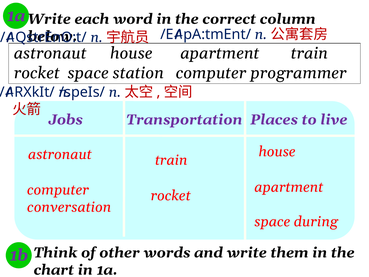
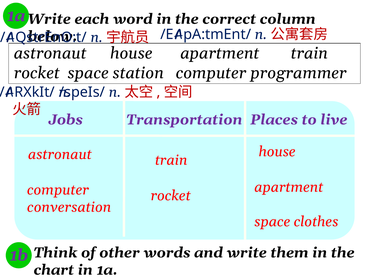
during: during -> clothes
